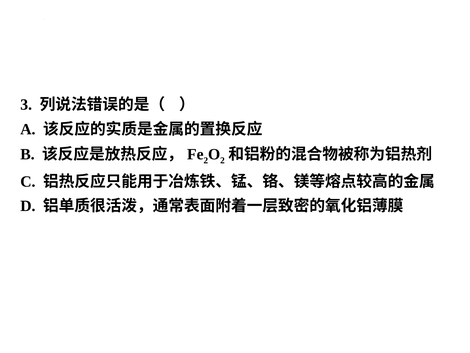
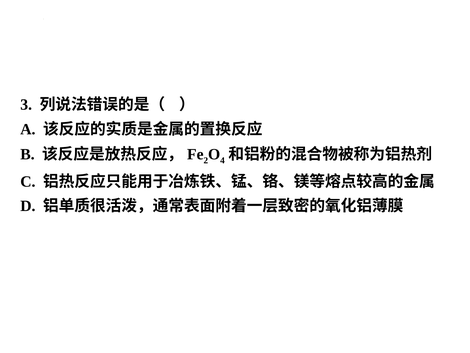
2 at (222, 160): 2 -> 4
